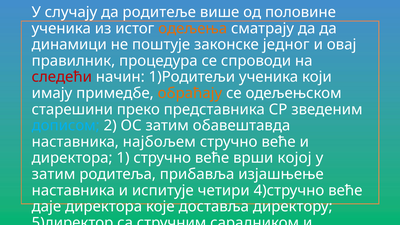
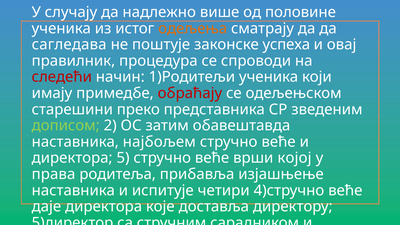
родитеље: родитеље -> надлежно
динамици: динамици -> сагледава
једног: једног -> успеха
обраћају colour: orange -> red
дописом colour: light blue -> light green
1: 1 -> 5
затим at (54, 174): затим -> права
